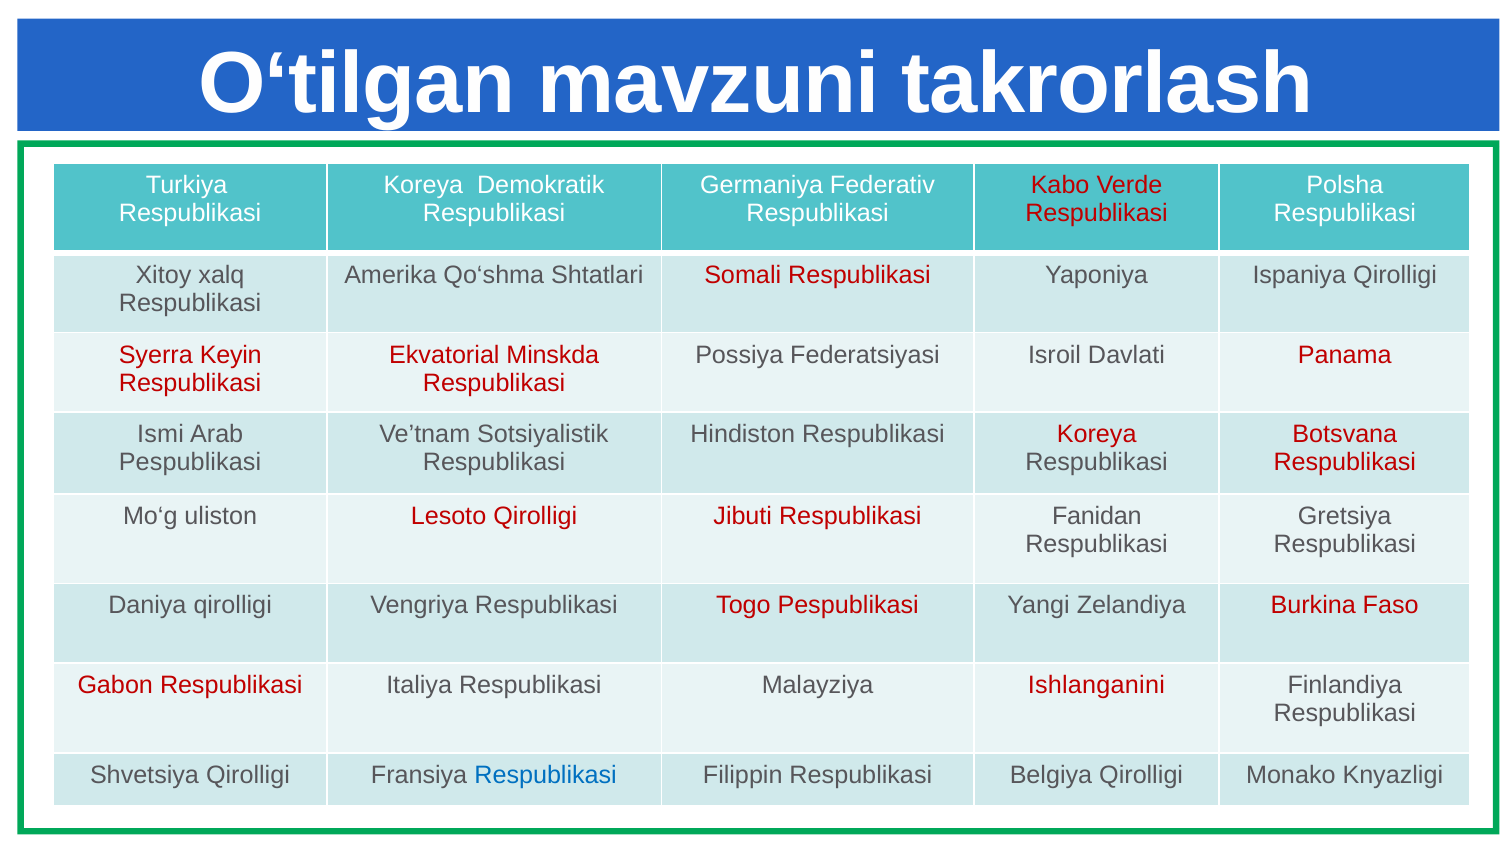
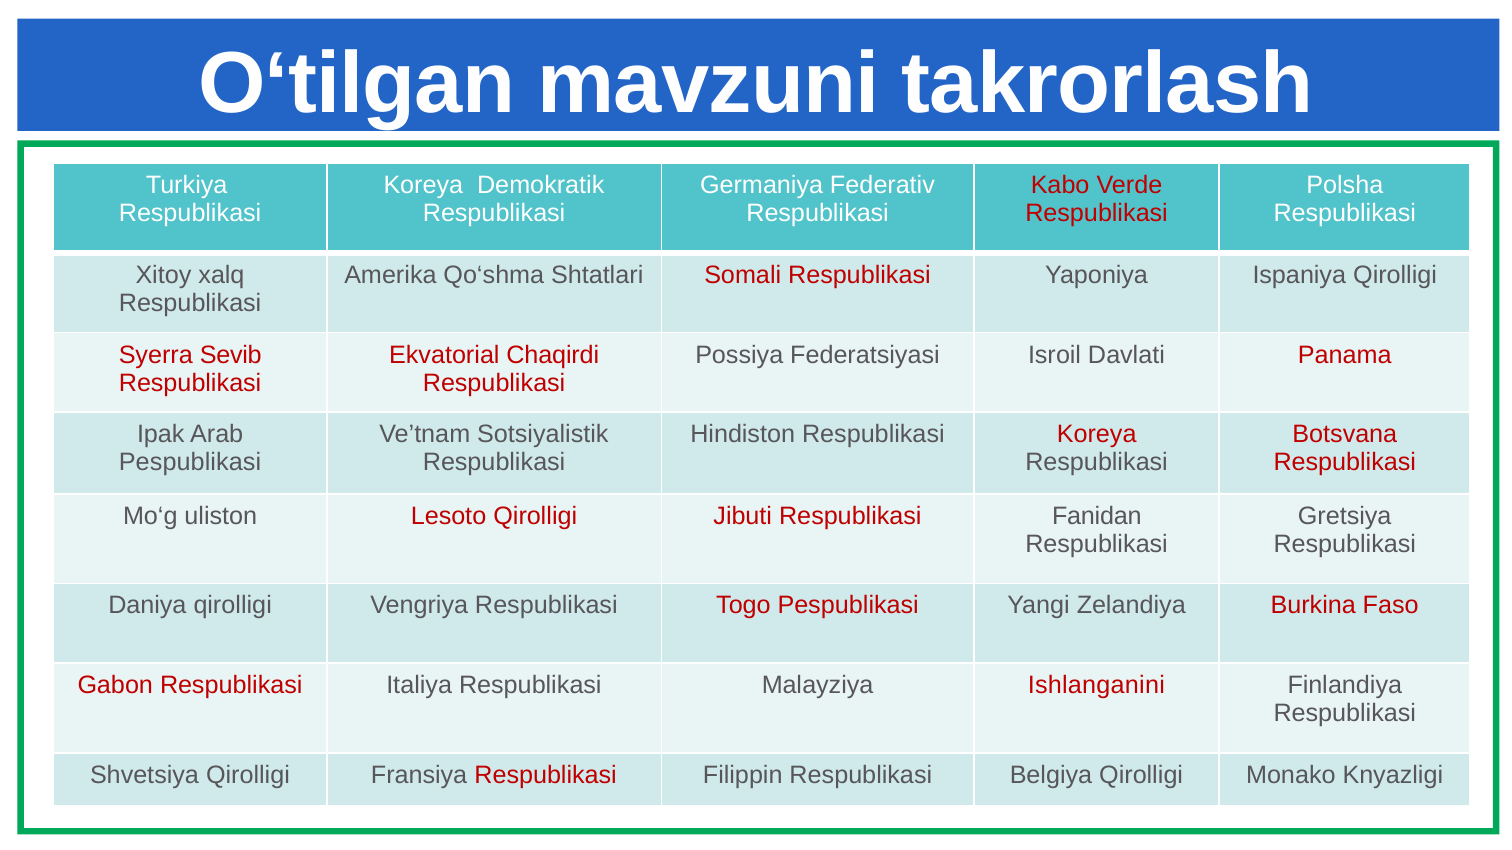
Keyin: Keyin -> Sevib
Minskda: Minskda -> Chaqirdi
Ismi: Ismi -> Ipak
Respublikasi at (546, 775) colour: blue -> red
